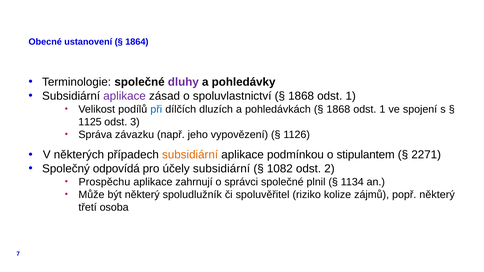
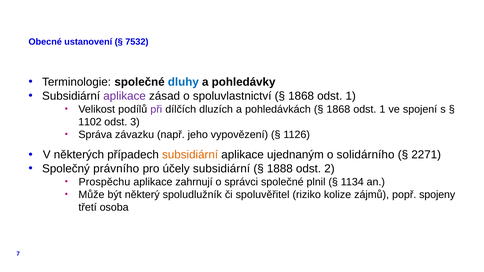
1864: 1864 -> 7532
dluhy colour: purple -> blue
při colour: blue -> purple
1125: 1125 -> 1102
podmínkou: podmínkou -> ujednaným
stipulantem: stipulantem -> solidárního
odpovídá: odpovídá -> právního
1082: 1082 -> 1888
popř některý: některý -> spojeny
